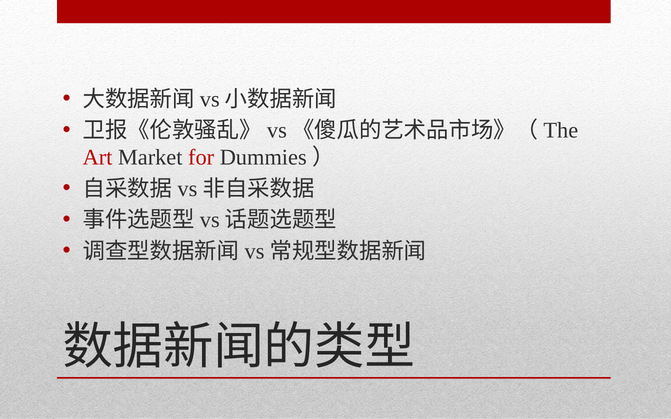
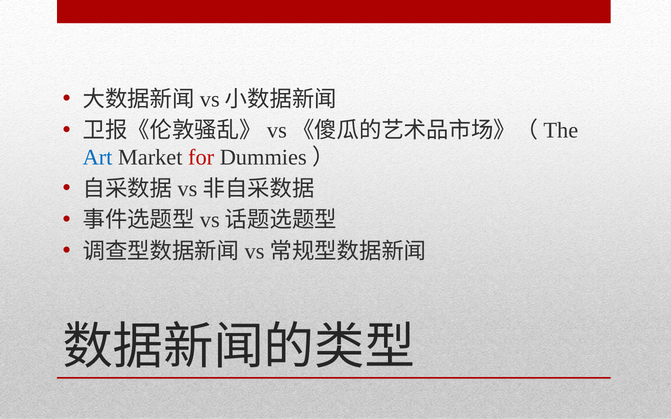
Art colour: red -> blue
